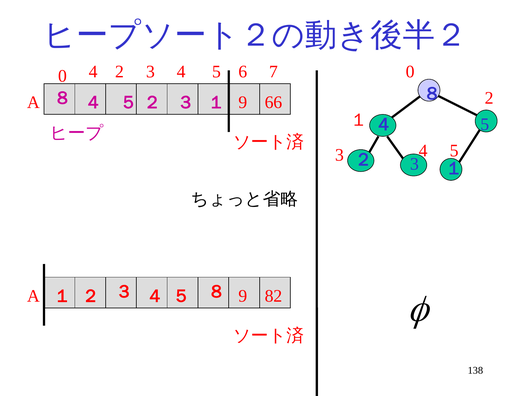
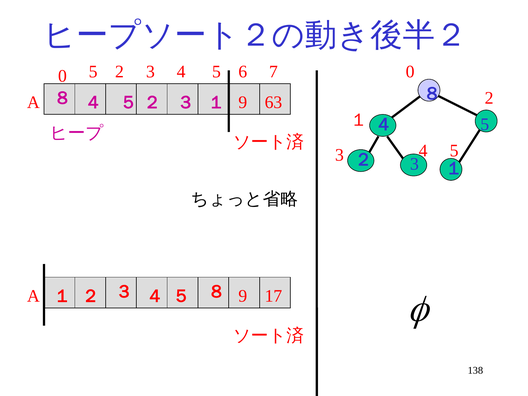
0 4: 4 -> 5
66: 66 -> 63
82: 82 -> 17
